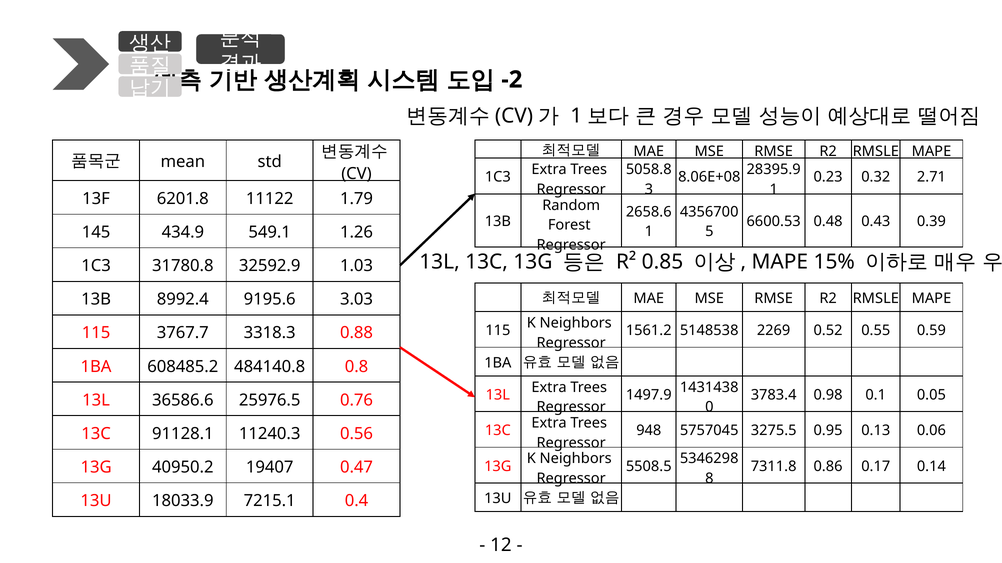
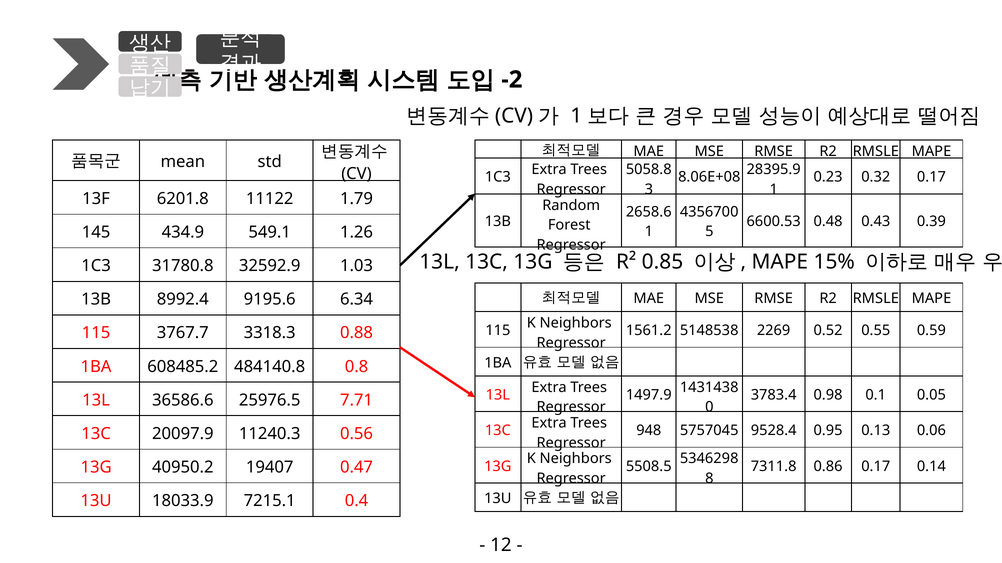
0.32 2.71: 2.71 -> 0.17
3.03: 3.03 -> 6.34
0.76: 0.76 -> 7.71
3275.5: 3275.5 -> 9528.4
91128.1: 91128.1 -> 20097.9
